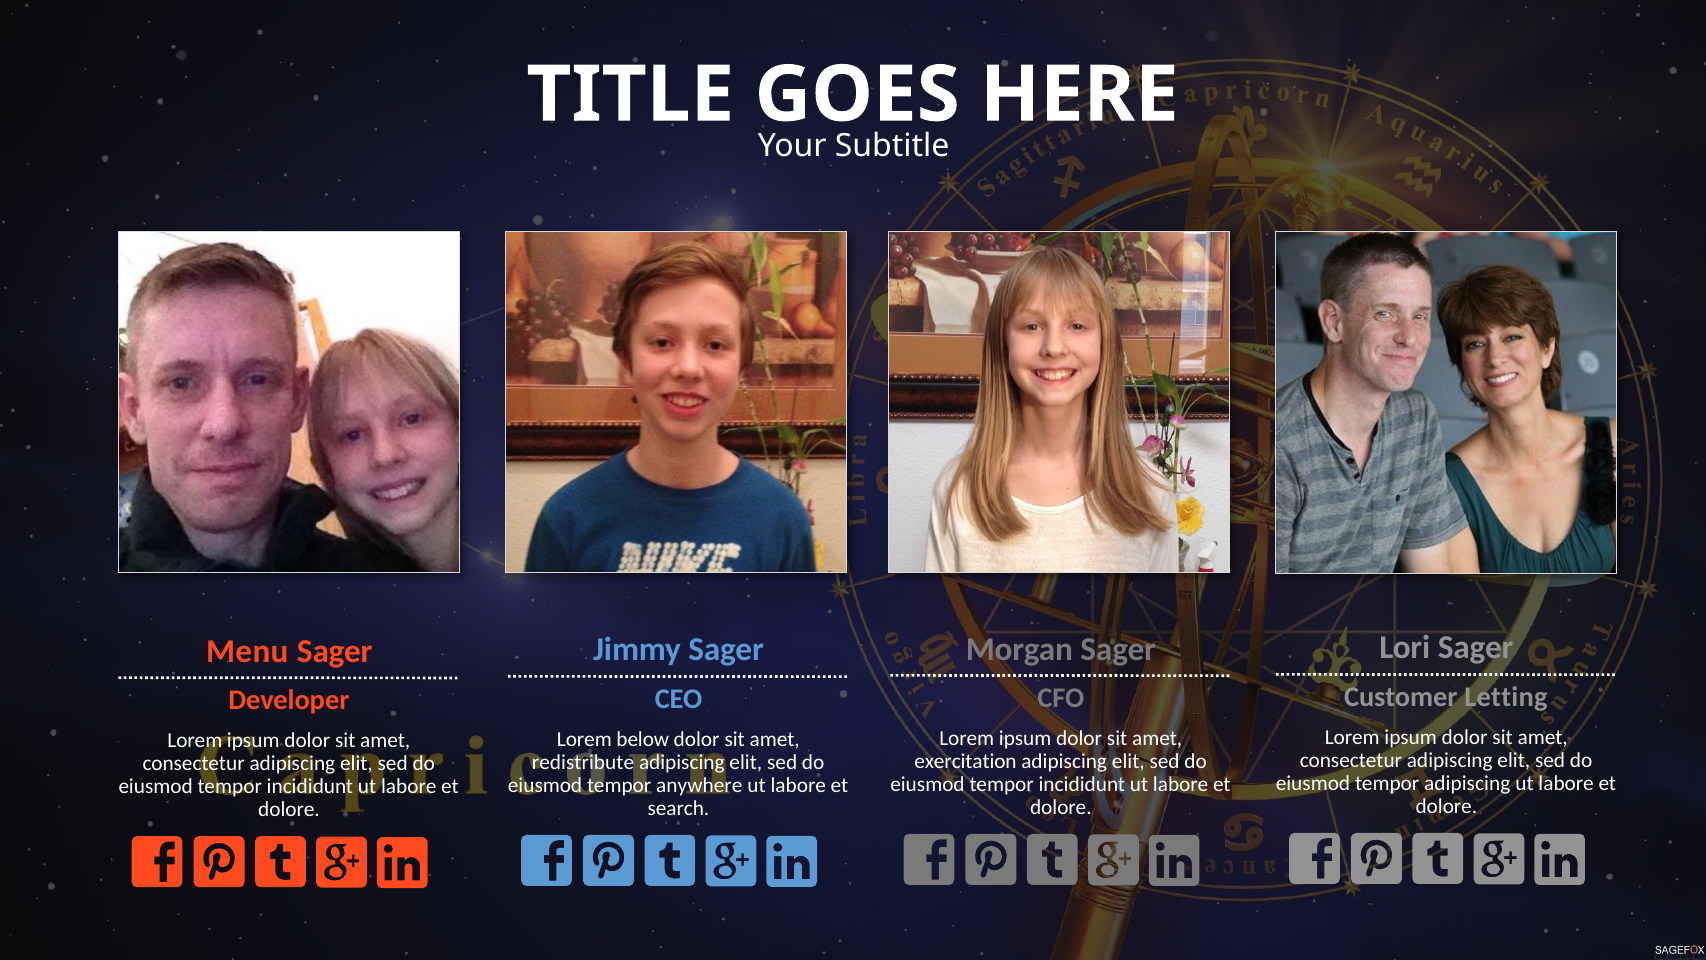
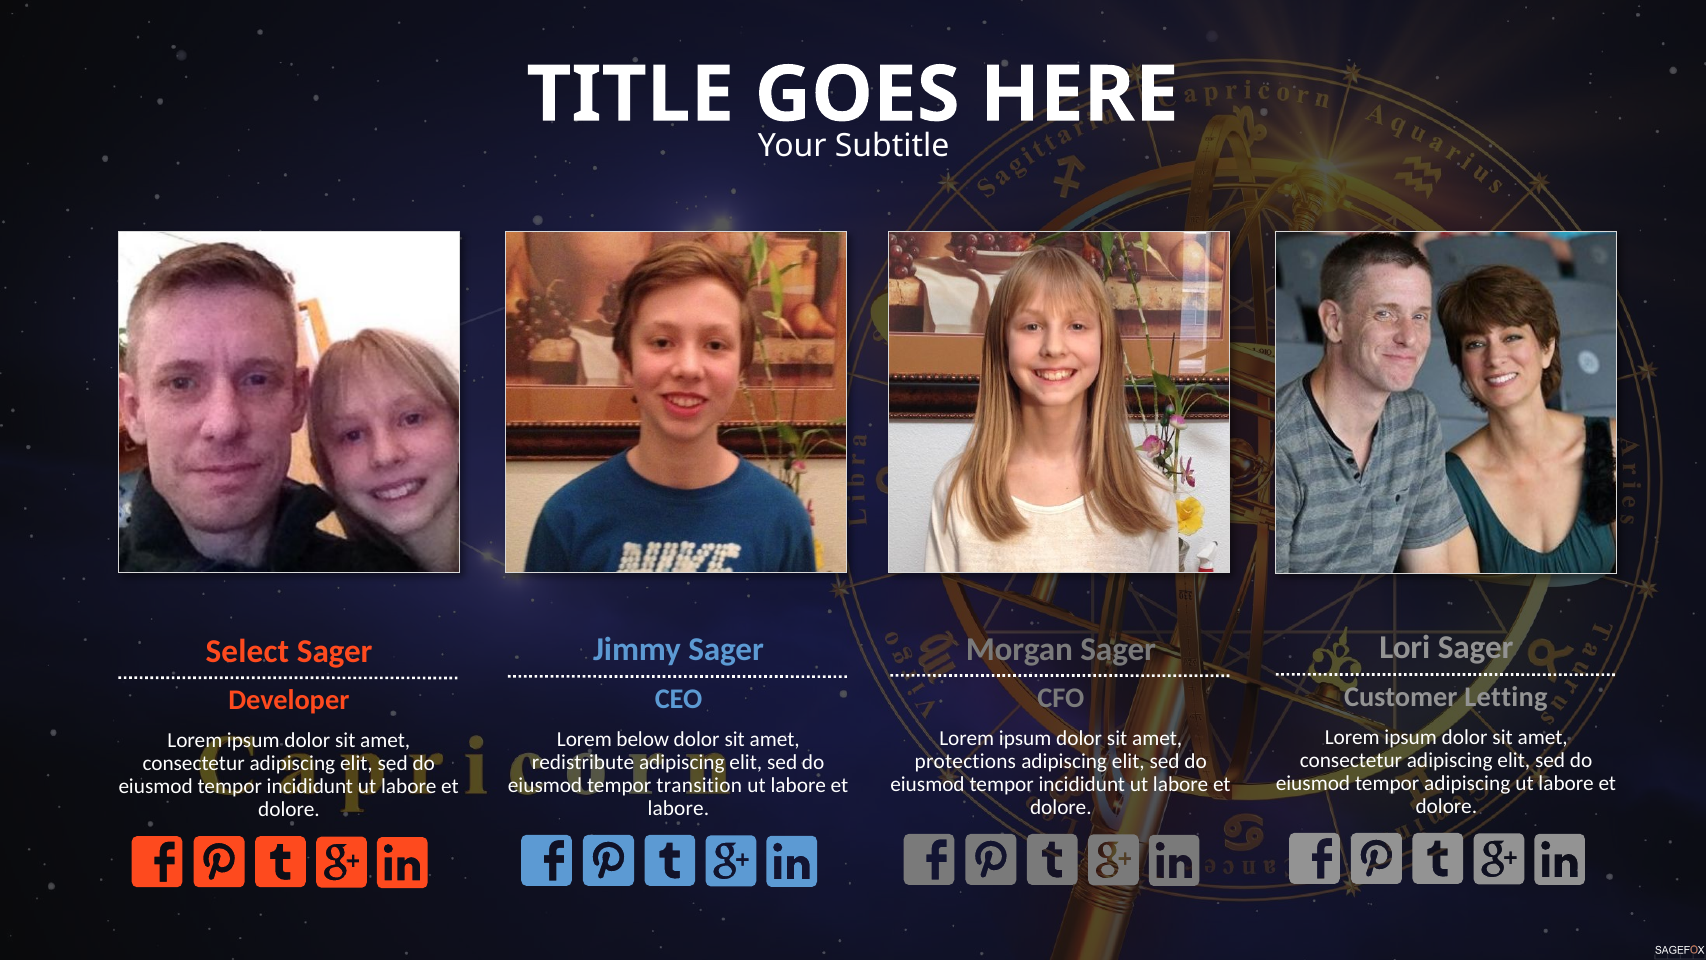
Menu: Menu -> Select
exercitation: exercitation -> protections
anywhere: anywhere -> transition
search at (678, 808): search -> labore
